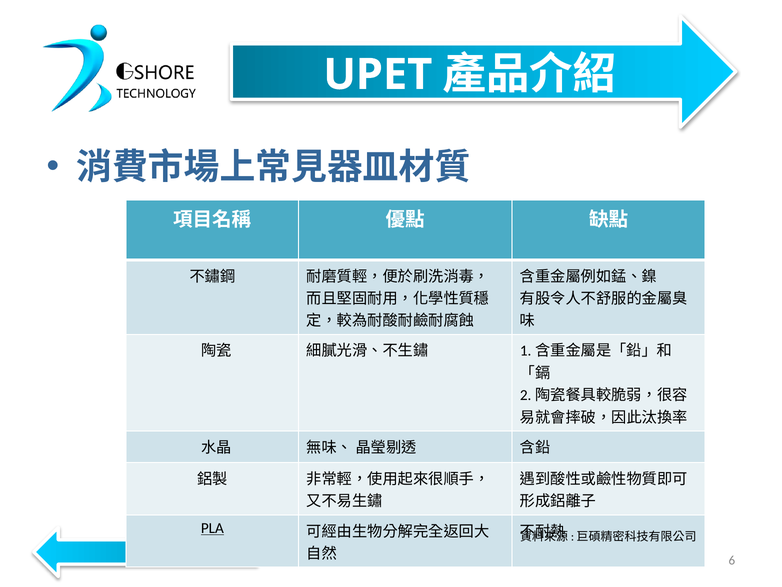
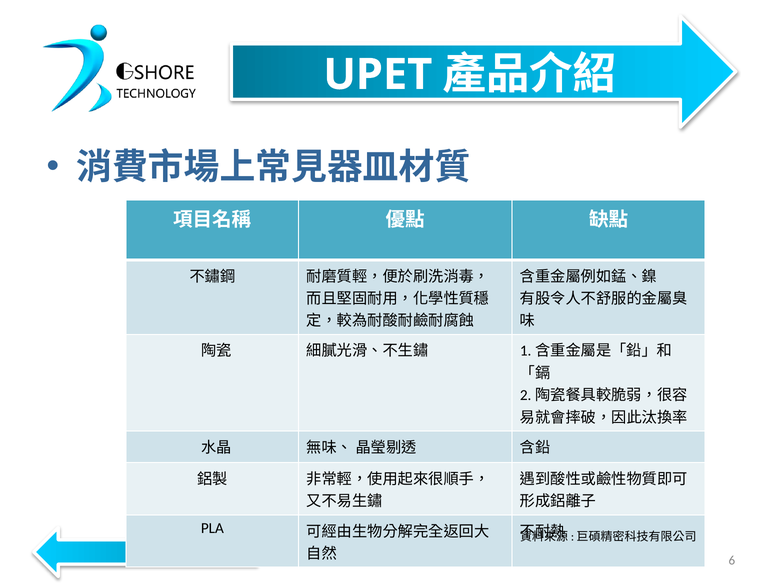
PLA underline: present -> none
